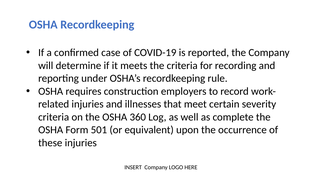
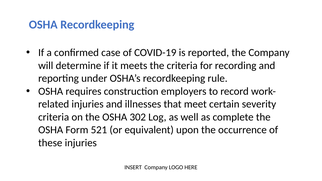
360: 360 -> 302
501: 501 -> 521
